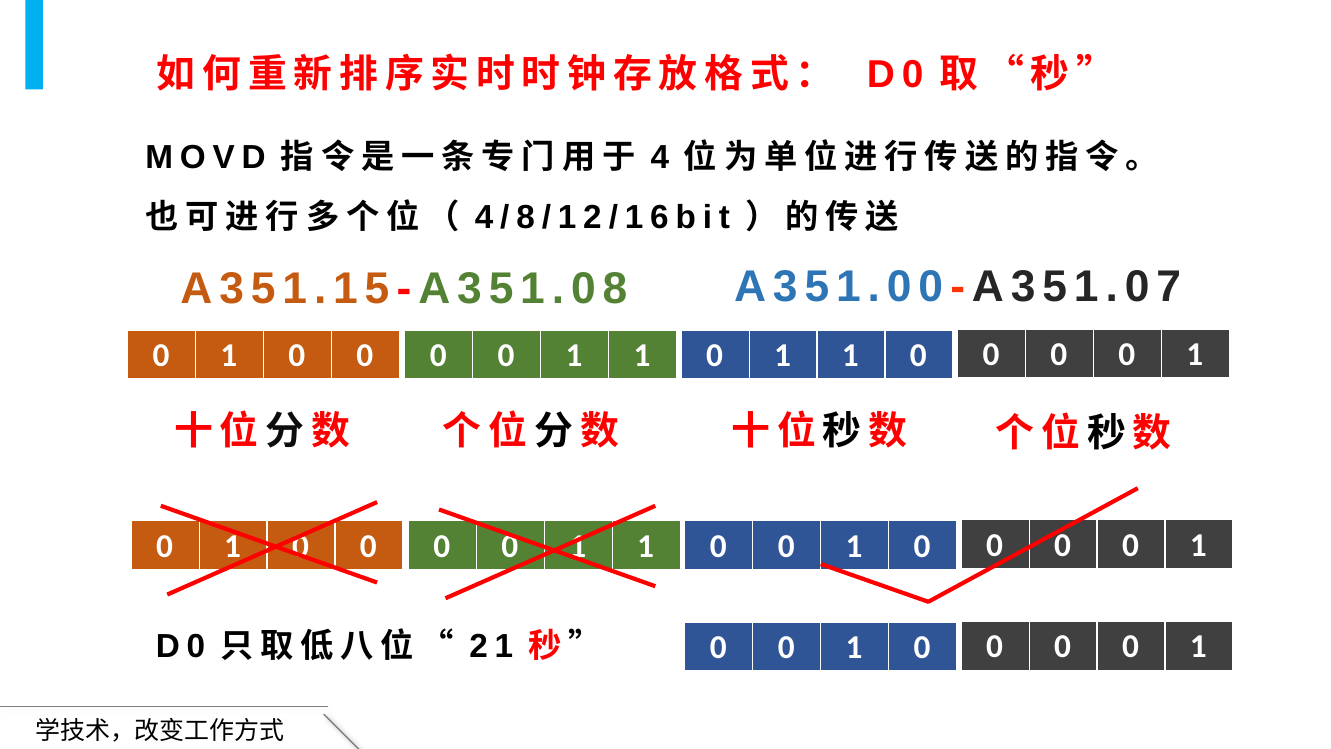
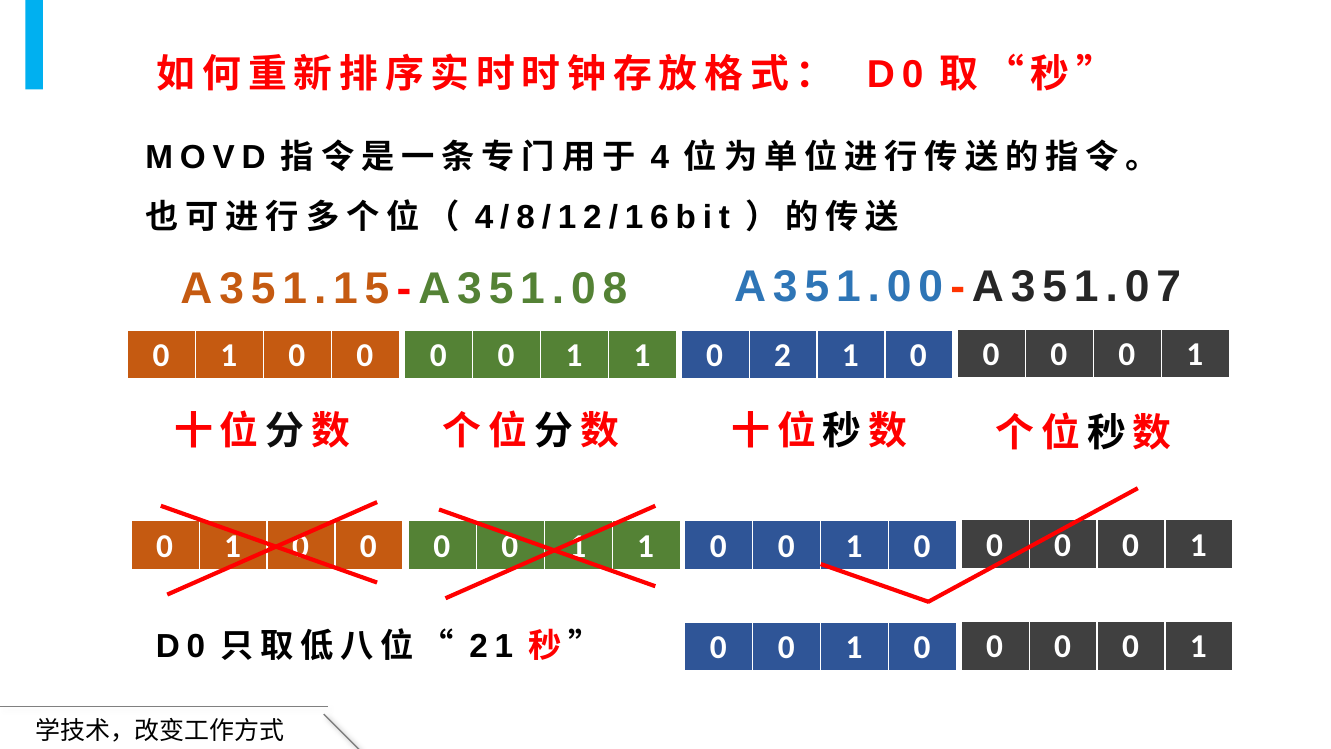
1 at (782, 356): 1 -> 2
